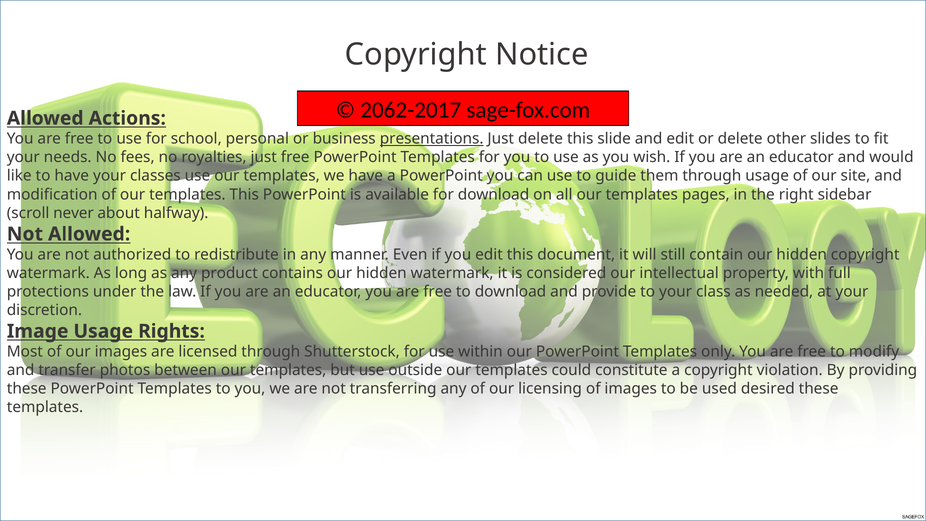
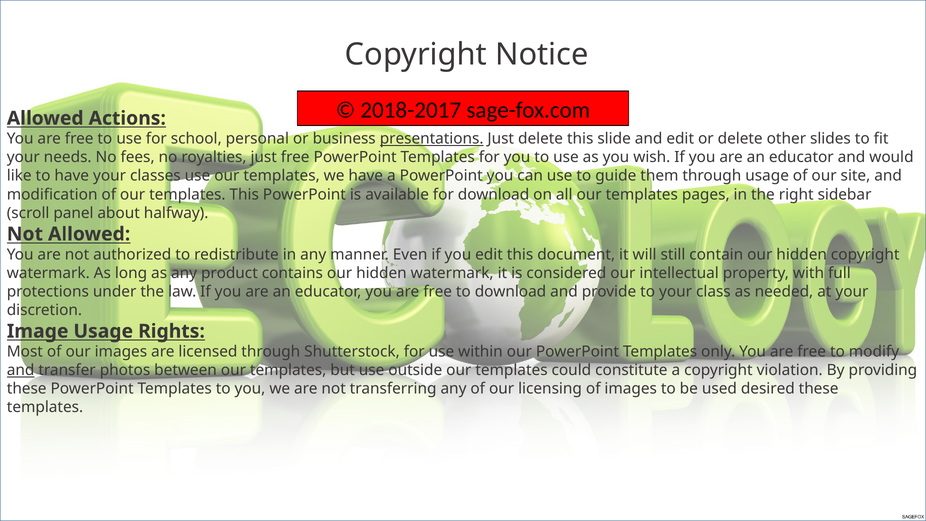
2062-2017: 2062-2017 -> 2018-2017
never: never -> panel
and at (21, 370) underline: none -> present
